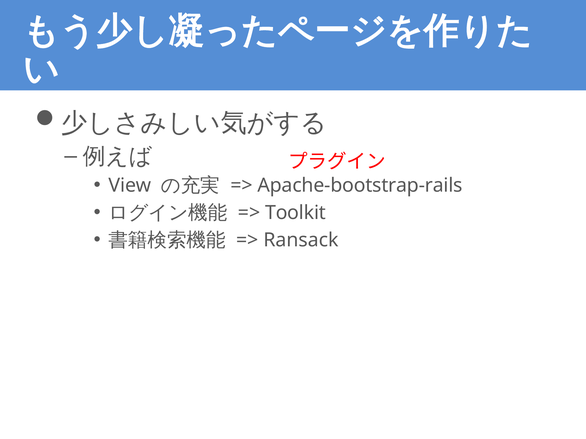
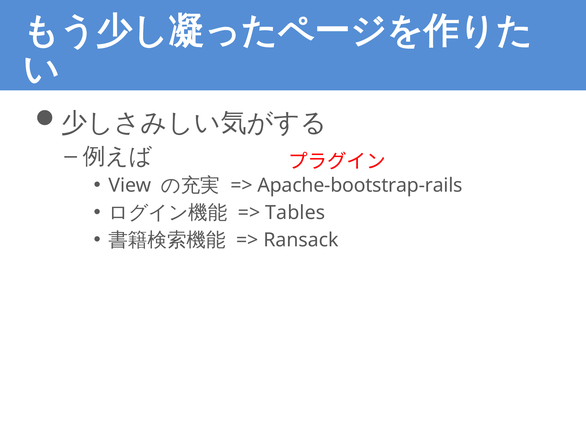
Toolkit: Toolkit -> Tables
